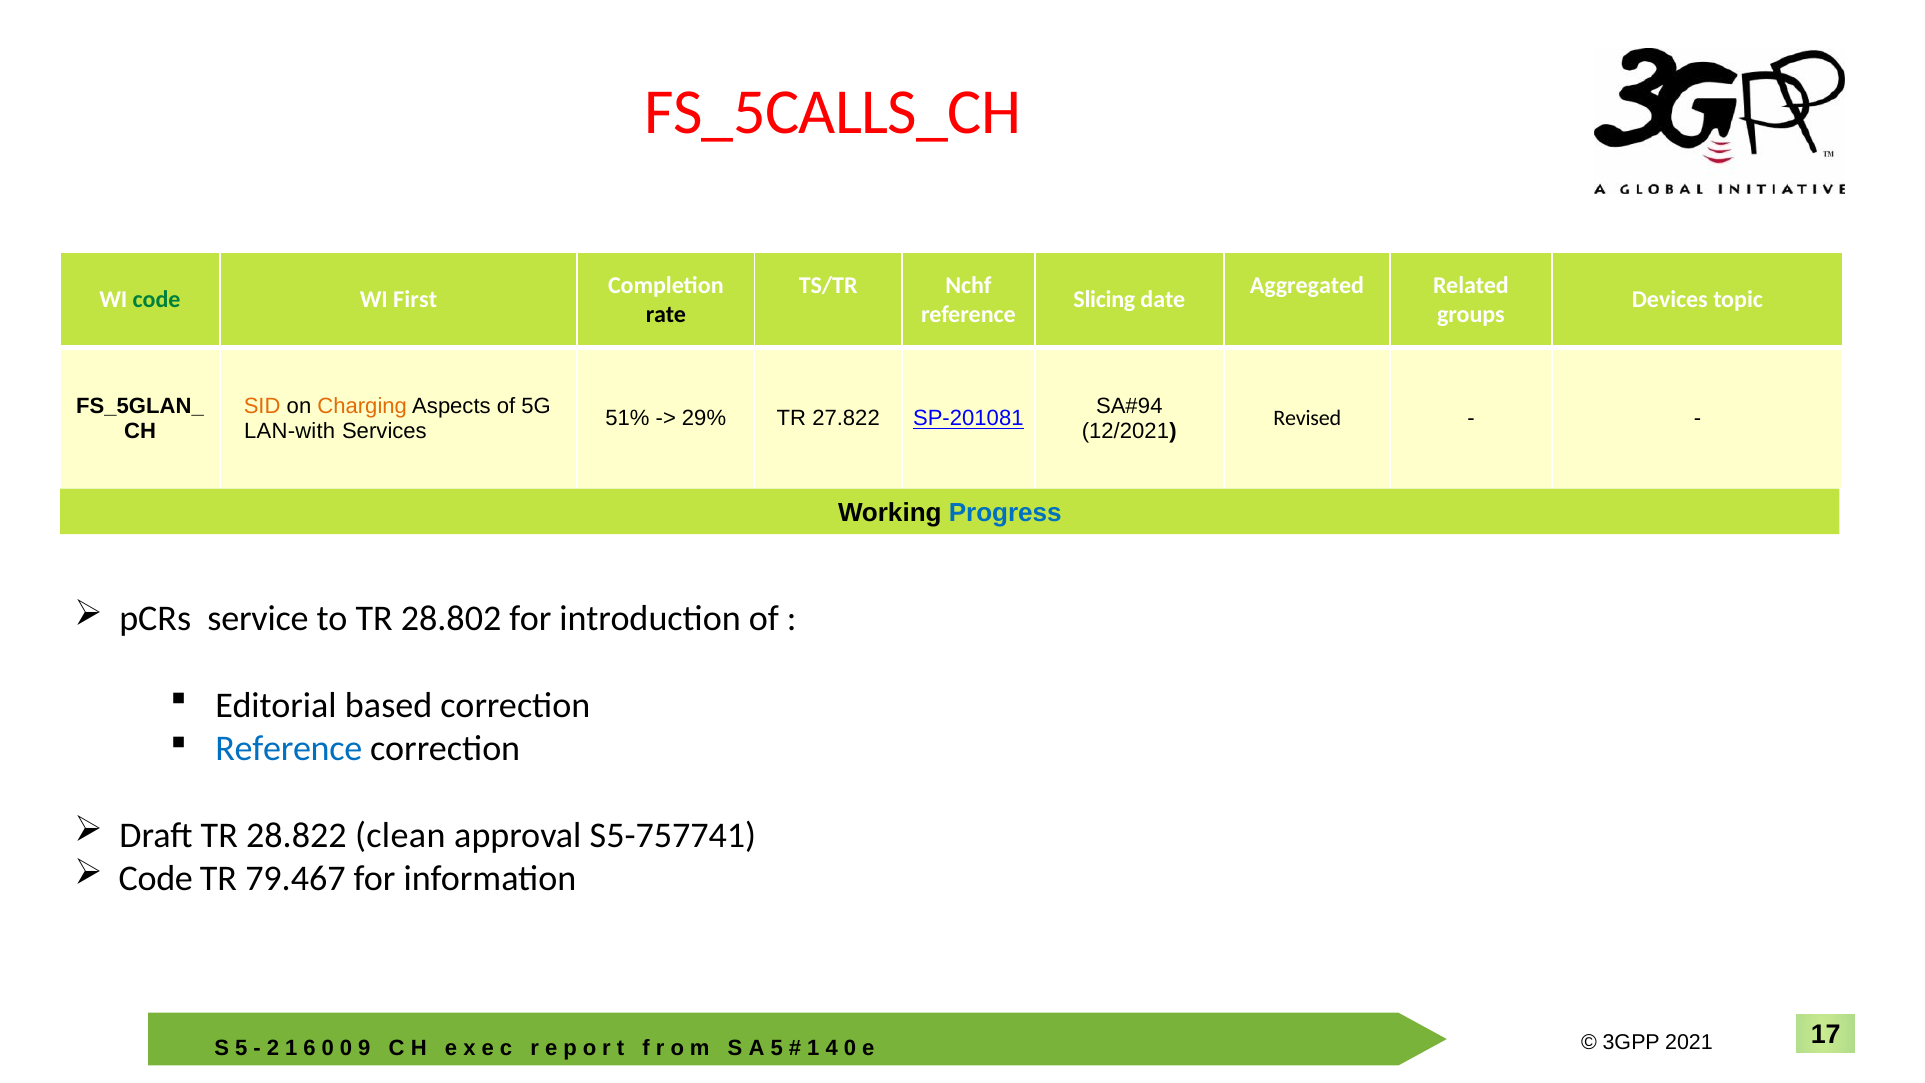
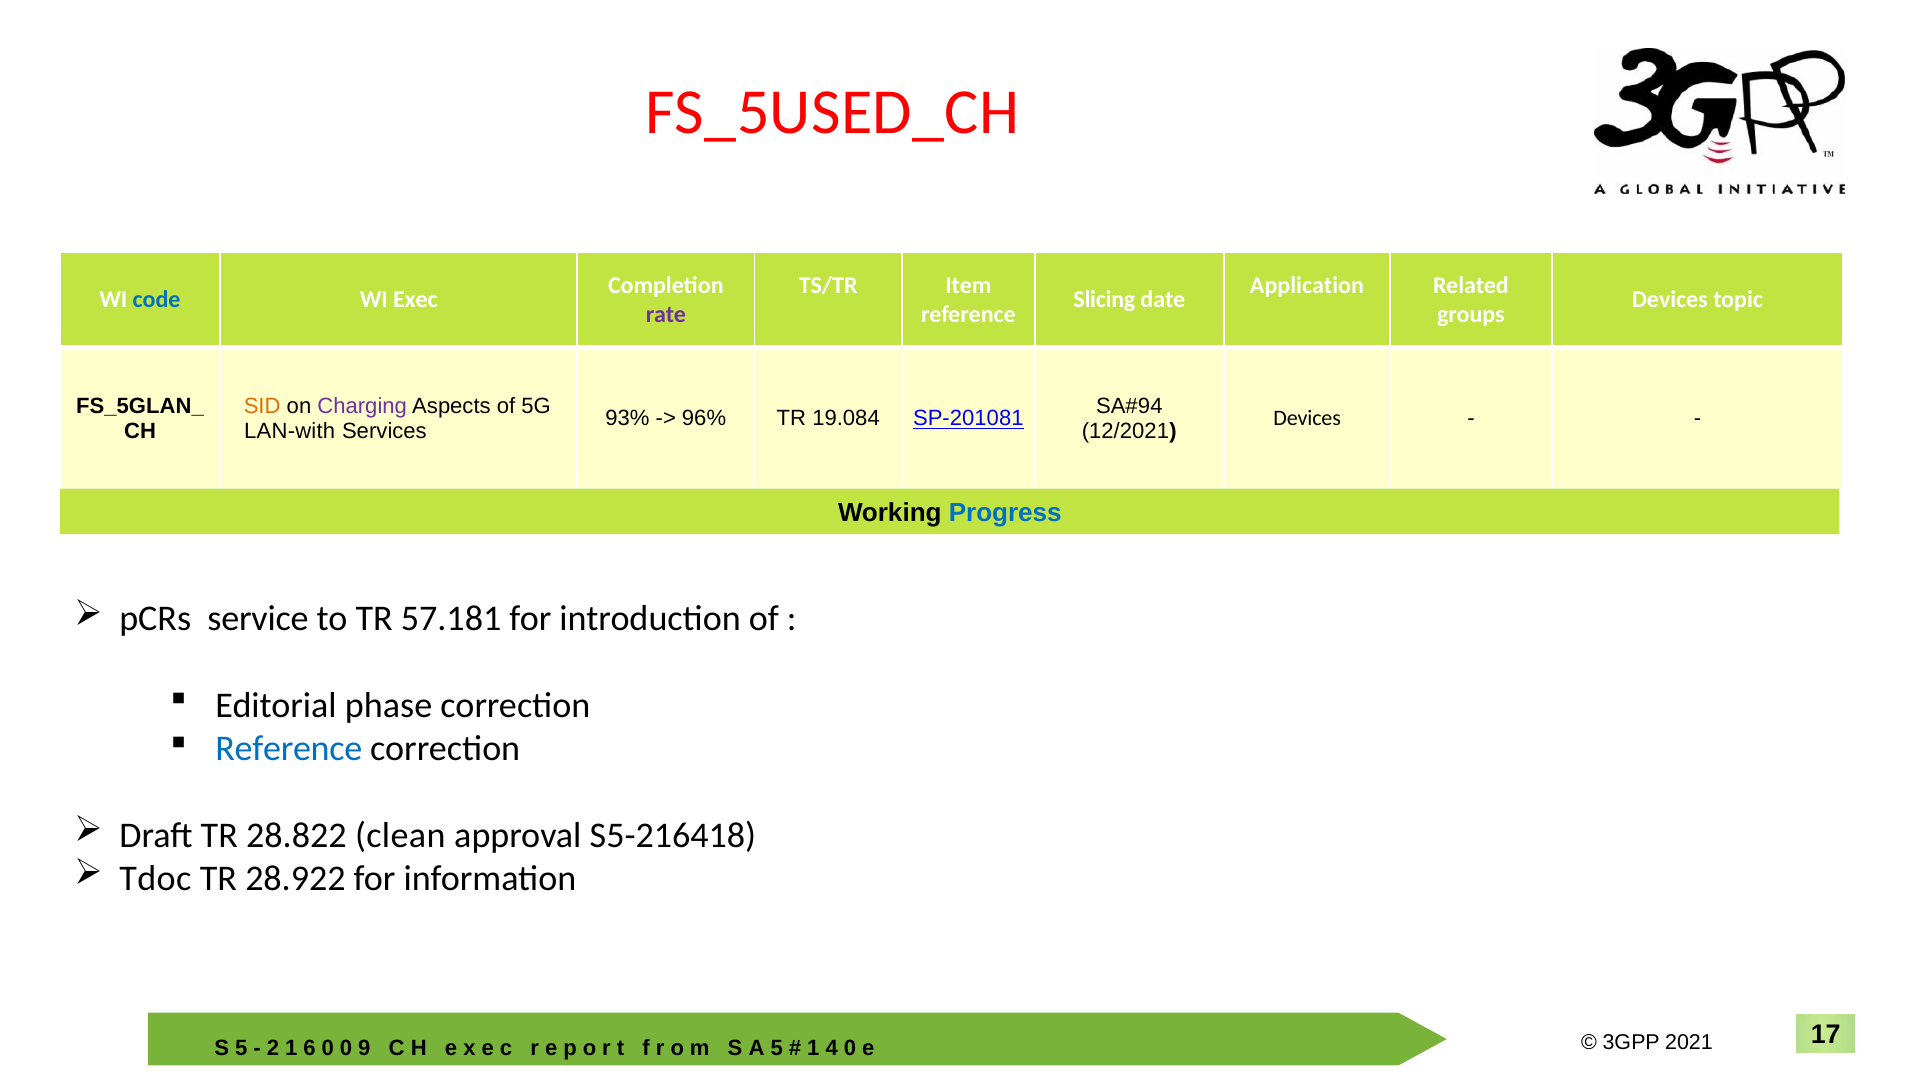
FS_5CALLS_CH: FS_5CALLS_CH -> FS_5USED_CH
Nchf: Nchf -> Item
Aggregated: Aggregated -> Application
code at (157, 300) colour: green -> blue
First: First -> Exec
rate colour: black -> purple
Charging colour: orange -> purple
51%: 51% -> 93%
29%: 29% -> 96%
27.822: 27.822 -> 19.084
Revised at (1307, 418): Revised -> Devices
28.802: 28.802 -> 57.181
based: based -> phase
S5-757741: S5-757741 -> S5-216418
Code at (156, 879): Code -> Tdoc
79.467: 79.467 -> 28.922
